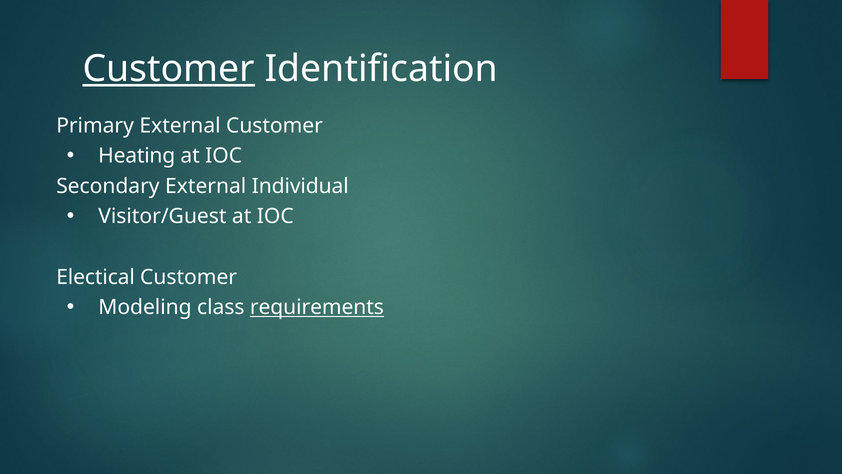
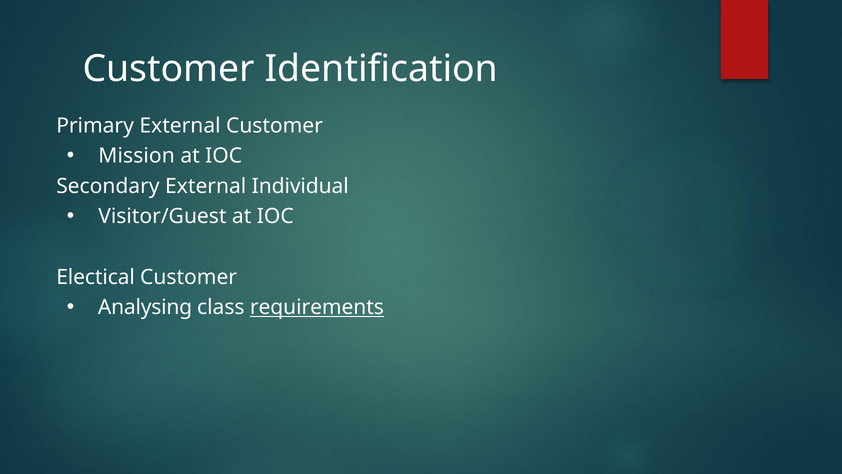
Customer at (169, 69) underline: present -> none
Heating: Heating -> Mission
Modeling: Modeling -> Analysing
